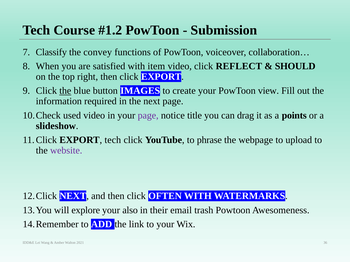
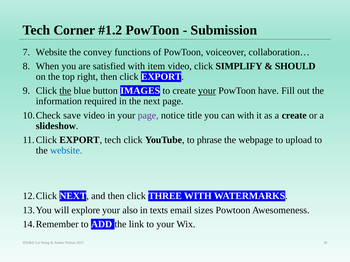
Course: Course -> Corner
Classify at (51, 52): Classify -> Website
REFLECT: REFLECT -> SIMPLIFY
your at (207, 91) underline: none -> present
view: view -> have
used: used -> save
can drag: drag -> with
a points: points -> create
website at (66, 151) colour: purple -> blue
OFTEN: OFTEN -> THREE
their: their -> texts
trash: trash -> sizes
